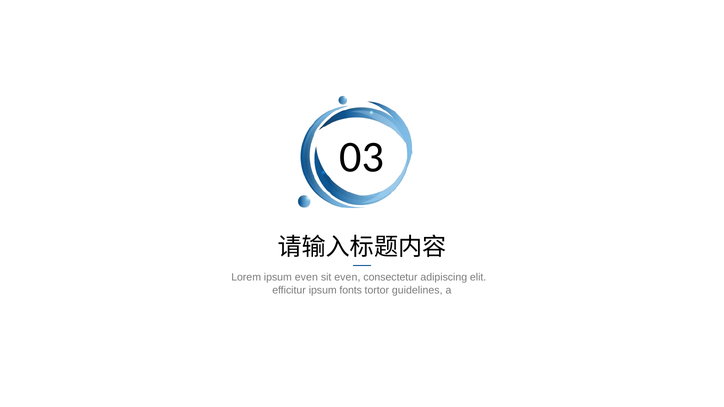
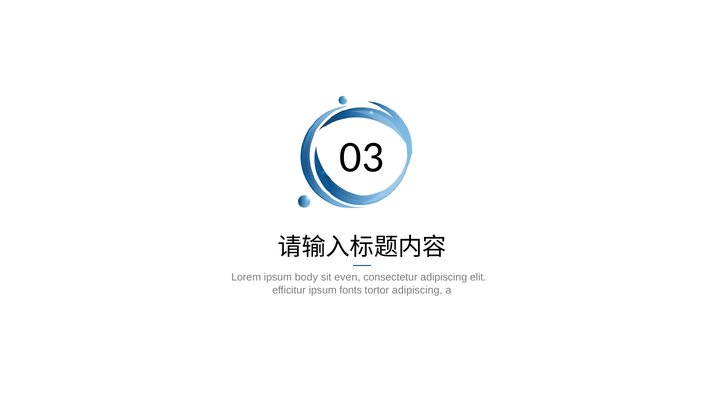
ipsum even: even -> body
tortor guidelines: guidelines -> adipiscing
